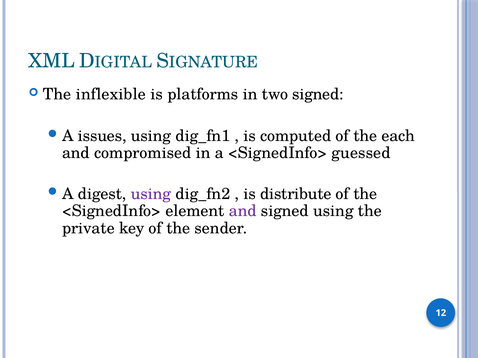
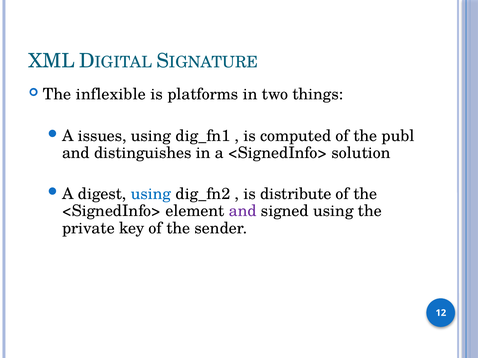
two signed: signed -> things
each: each -> publ
compromised: compromised -> distinguishes
guessed: guessed -> solution
using at (151, 194) colour: purple -> blue
